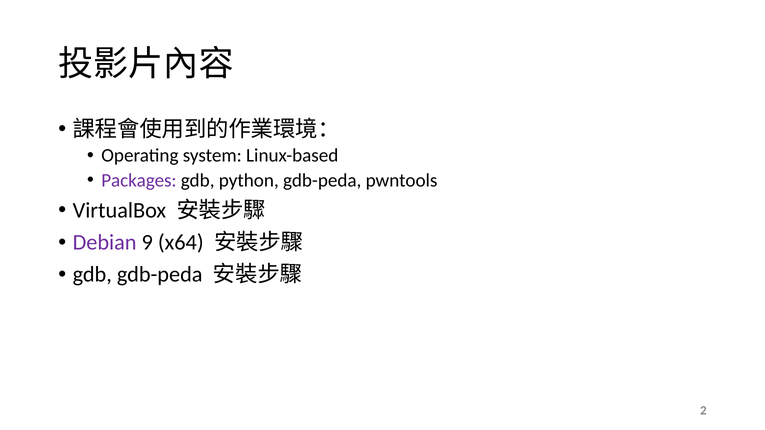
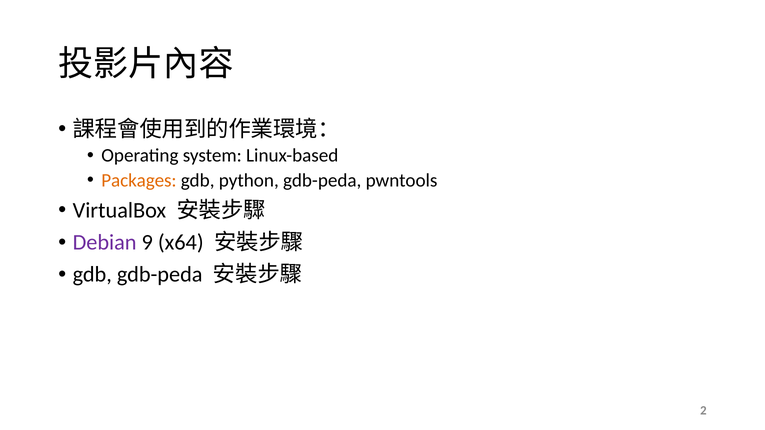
Packages colour: purple -> orange
